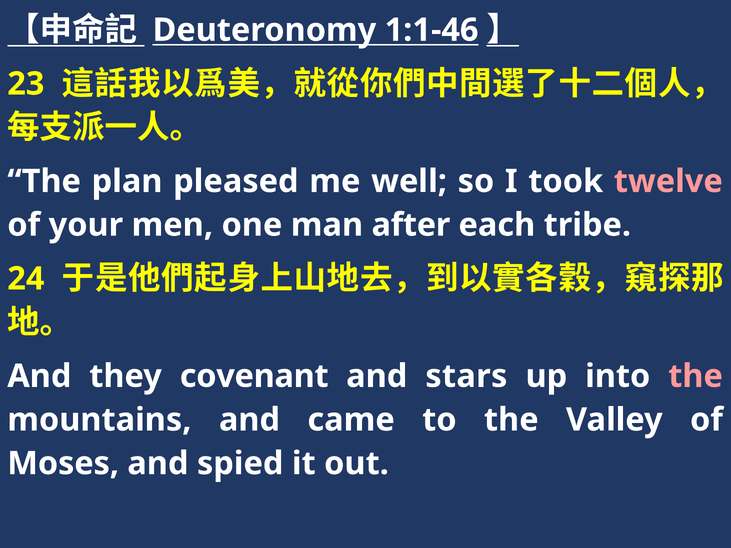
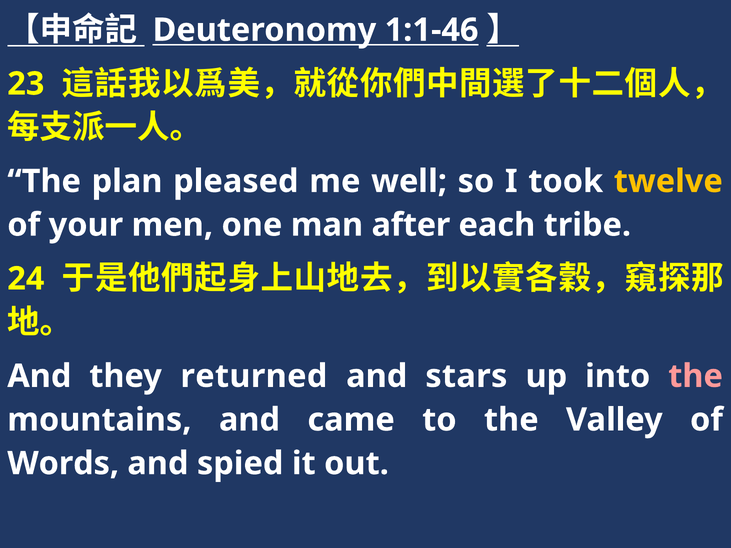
twelve colour: pink -> yellow
covenant: covenant -> returned
Moses: Moses -> Words
